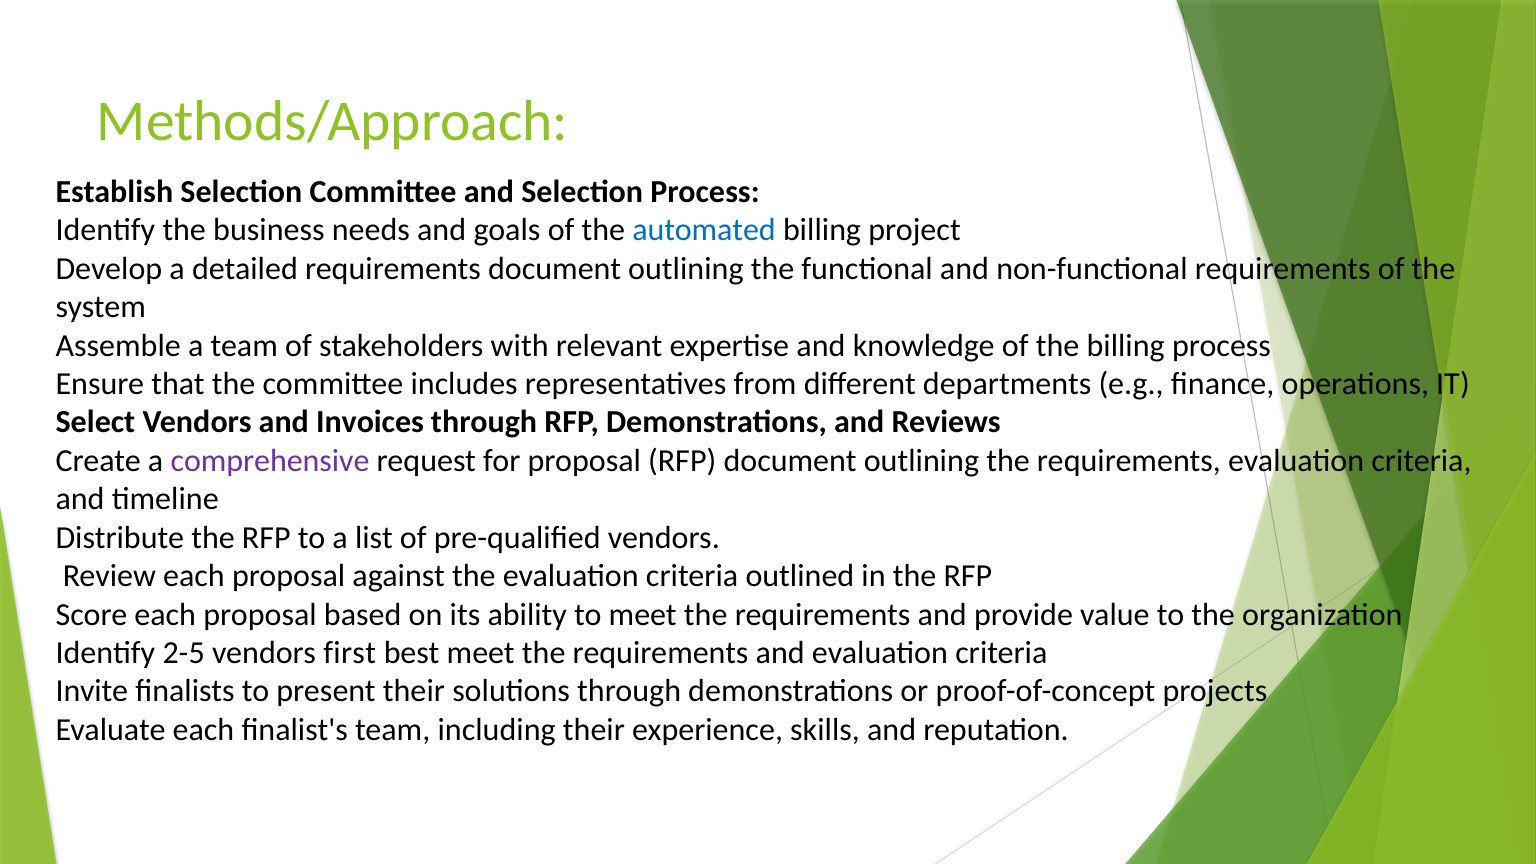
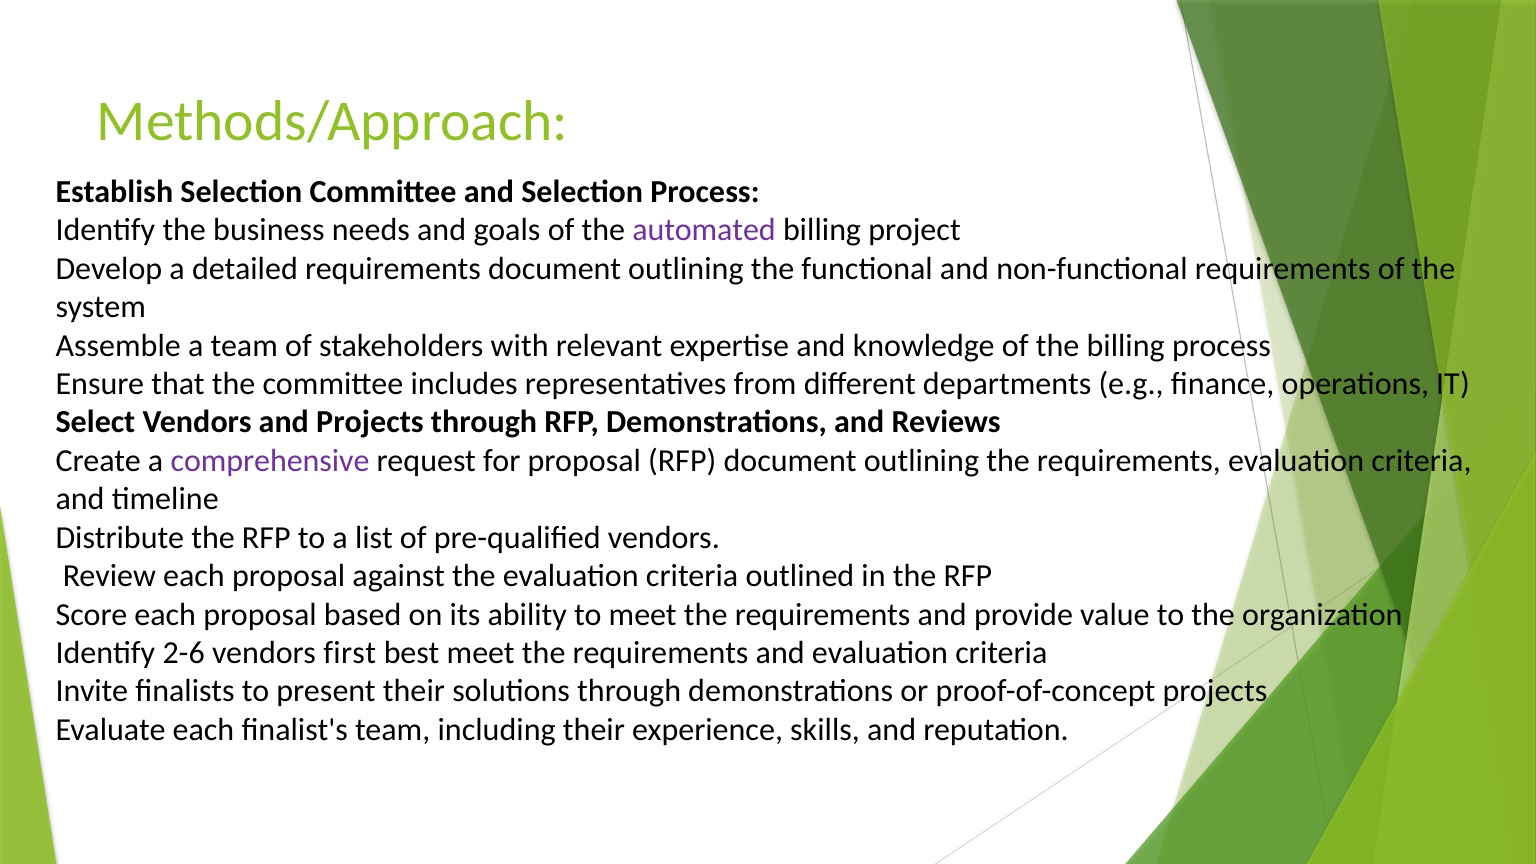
automated colour: blue -> purple
and Invoices: Invoices -> Projects
2-5: 2-5 -> 2-6
